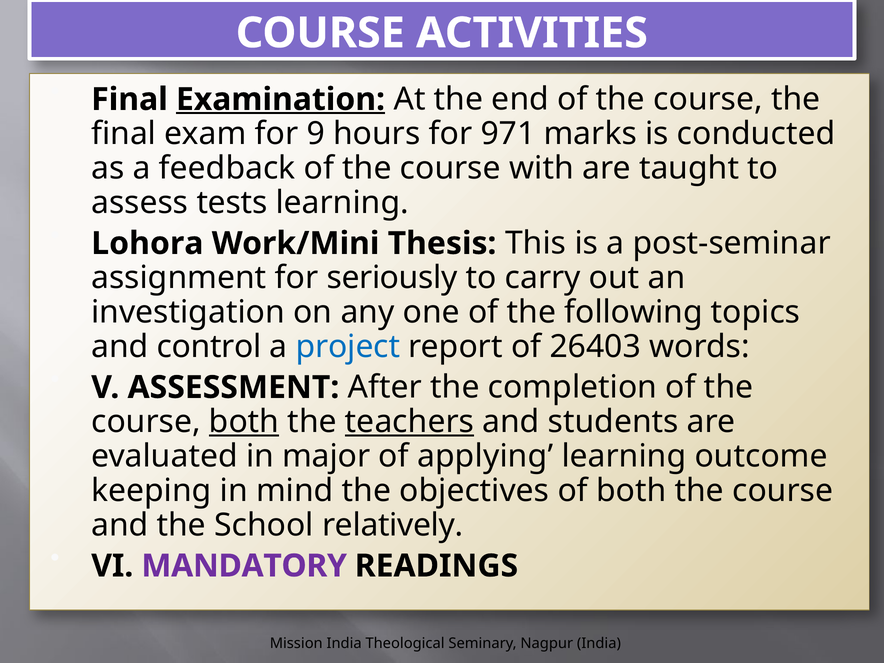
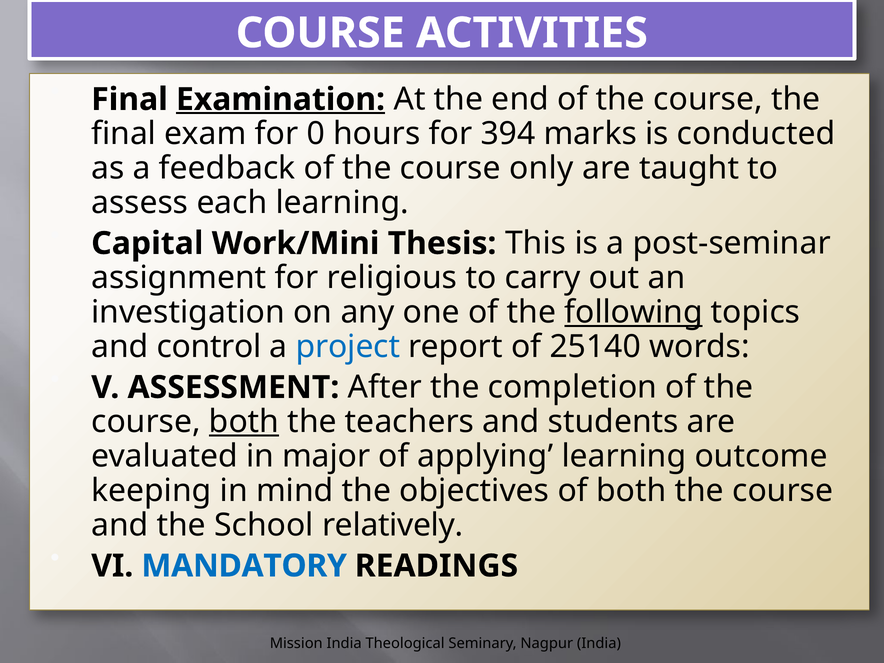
9: 9 -> 0
971: 971 -> 394
with: with -> only
tests: tests -> each
Lohora: Lohora -> Capital
seriously: seriously -> religious
following underline: none -> present
26403: 26403 -> 25140
teachers underline: present -> none
MANDATORY colour: purple -> blue
